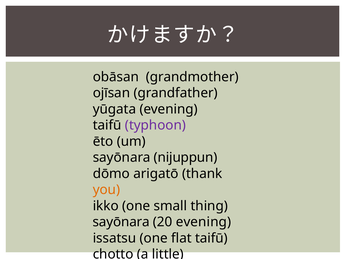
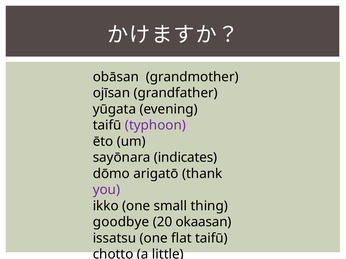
nijuppun: nijuppun -> indicates
you colour: orange -> purple
sayōnara at (121, 222): sayōnara -> goodbye
20 evening: evening -> okaasan
